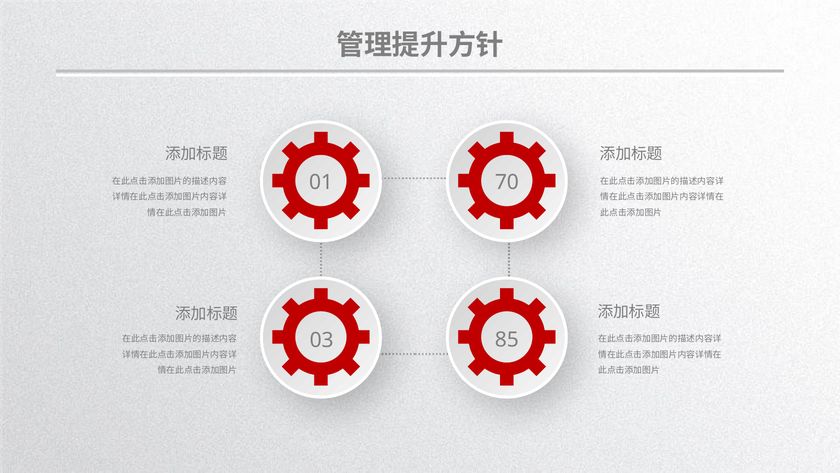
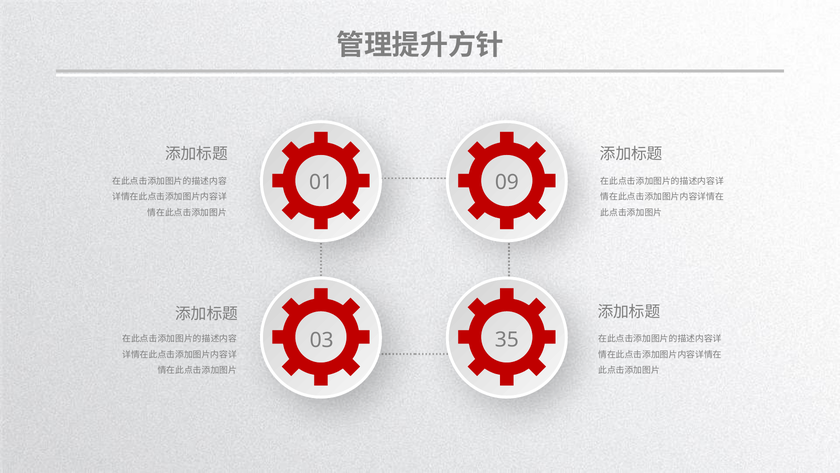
70: 70 -> 09
85: 85 -> 35
